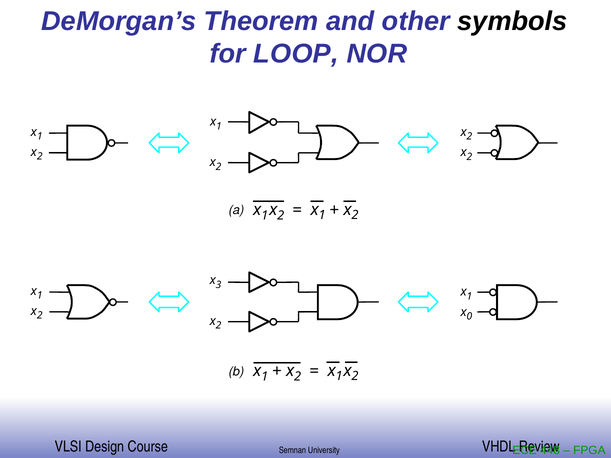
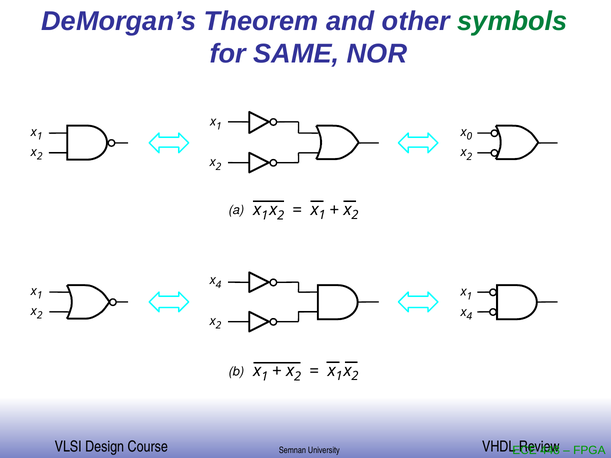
symbols colour: black -> green
LOOP: LOOP -> SAME
2 at (469, 137): 2 -> 0
3 at (219, 285): 3 -> 4
0 at (469, 317): 0 -> 4
